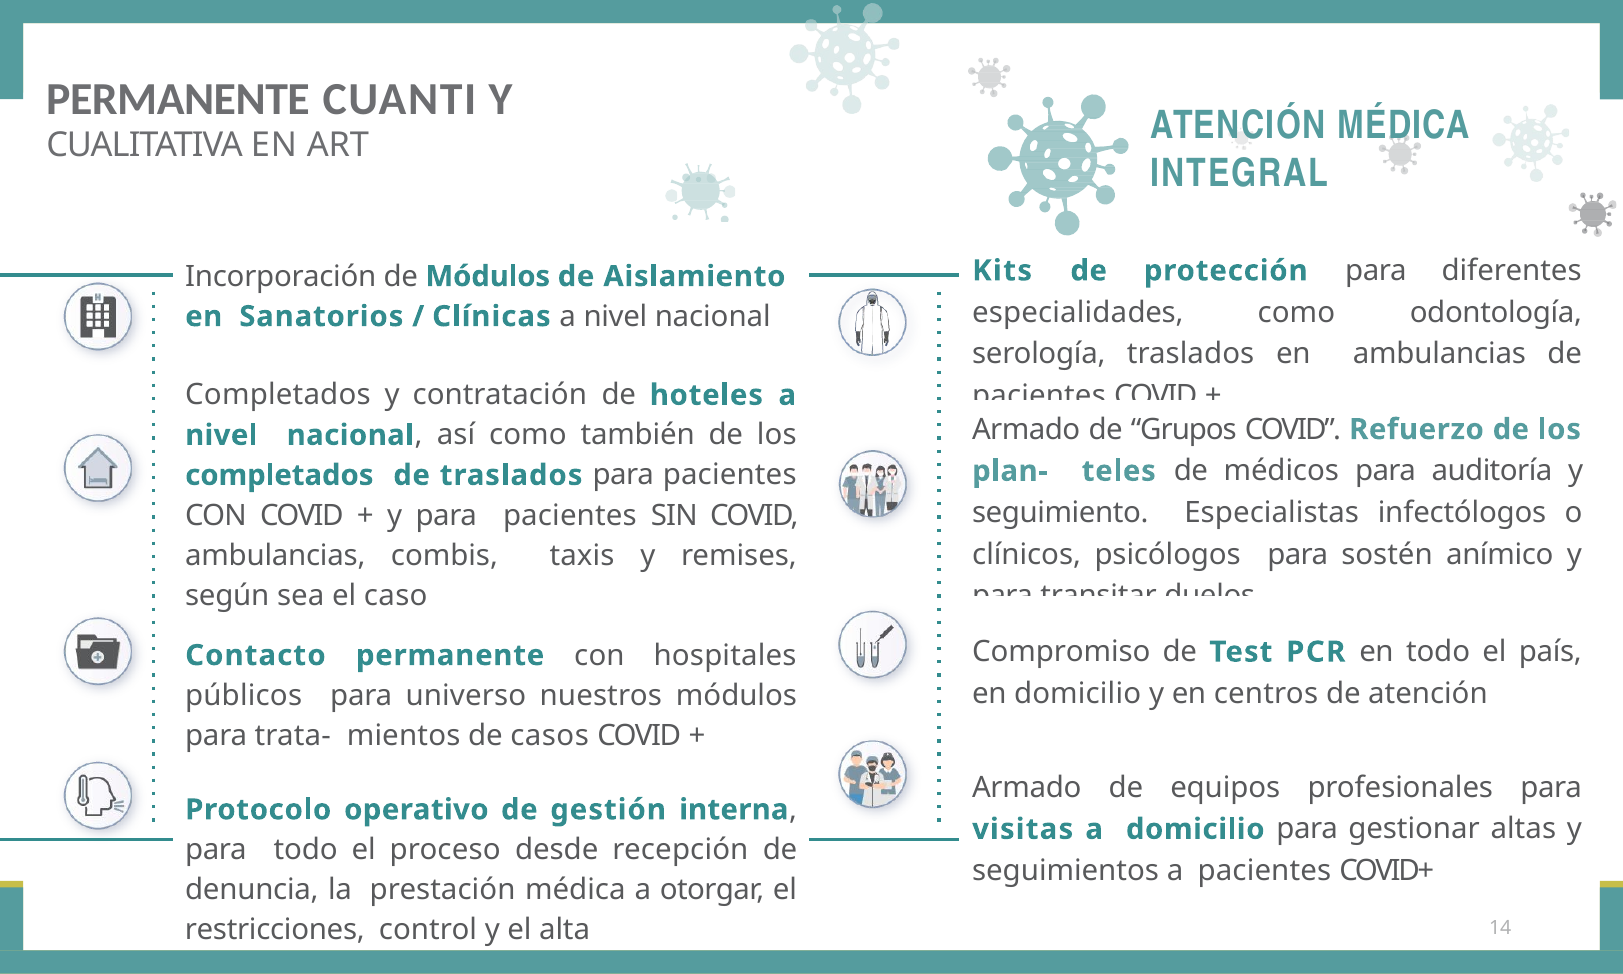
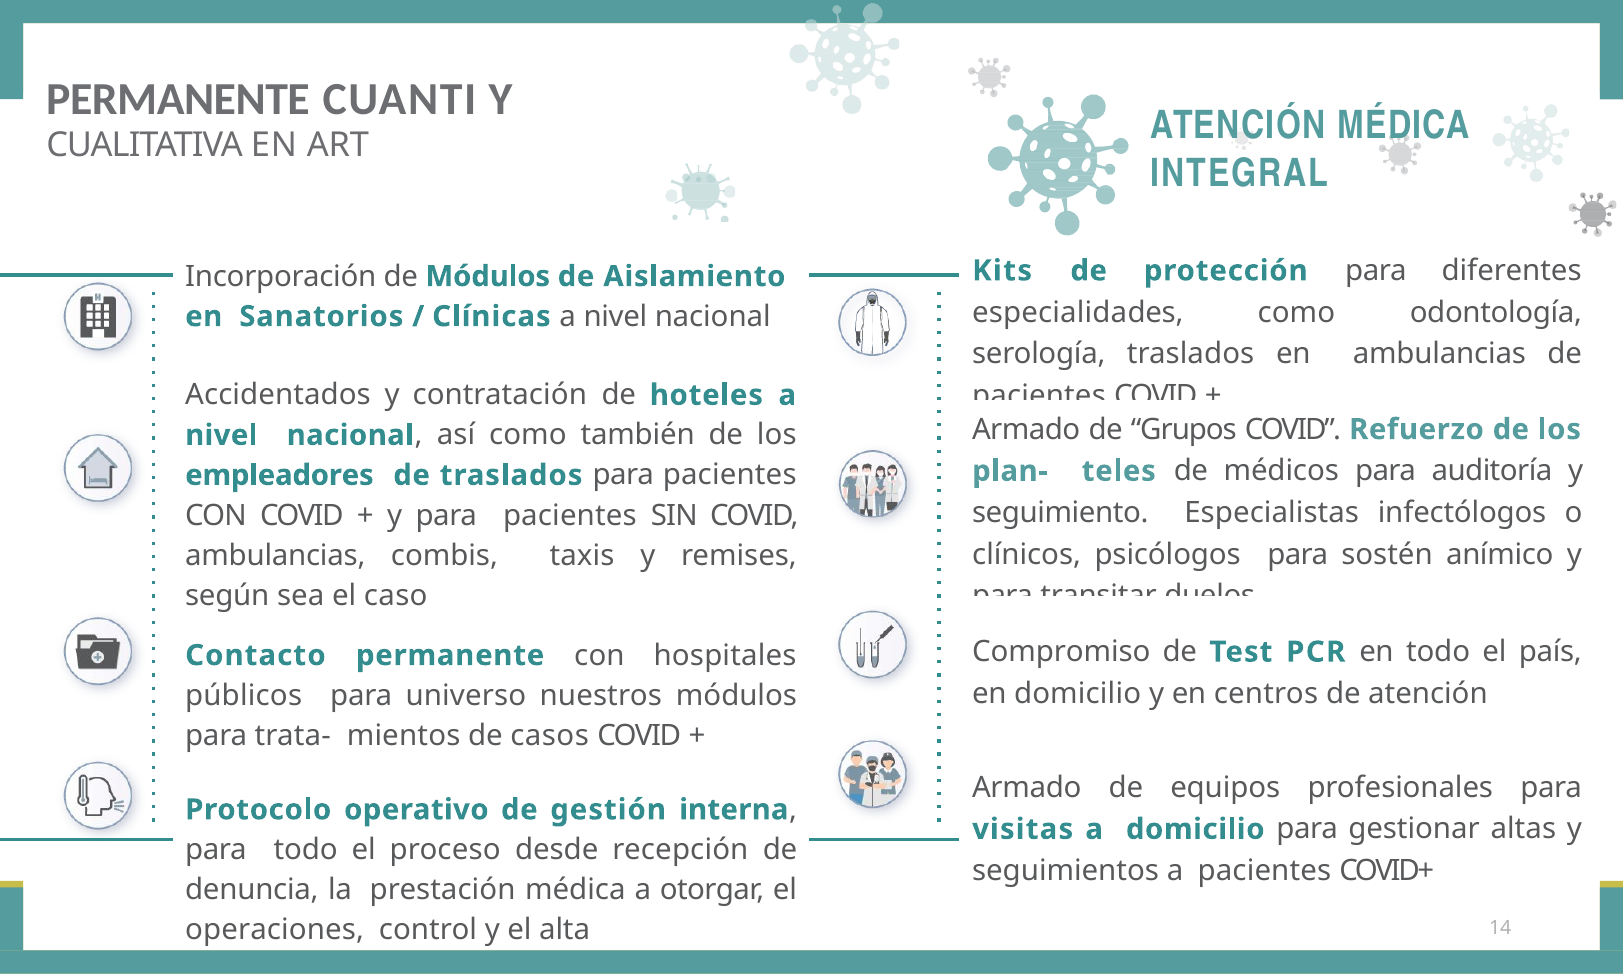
Completados at (278, 395): Completados -> Accidentados
completados at (279, 475): completados -> empleadores
restricciones: restricciones -> operaciones
